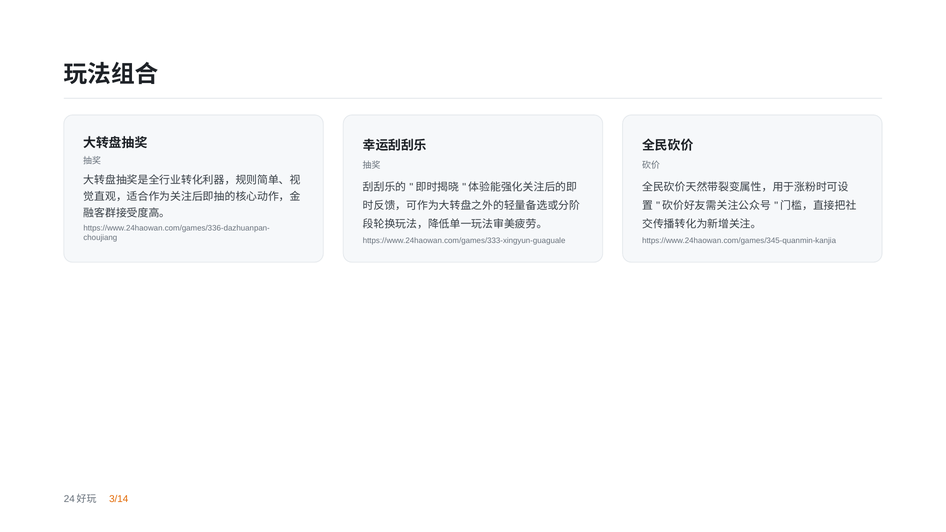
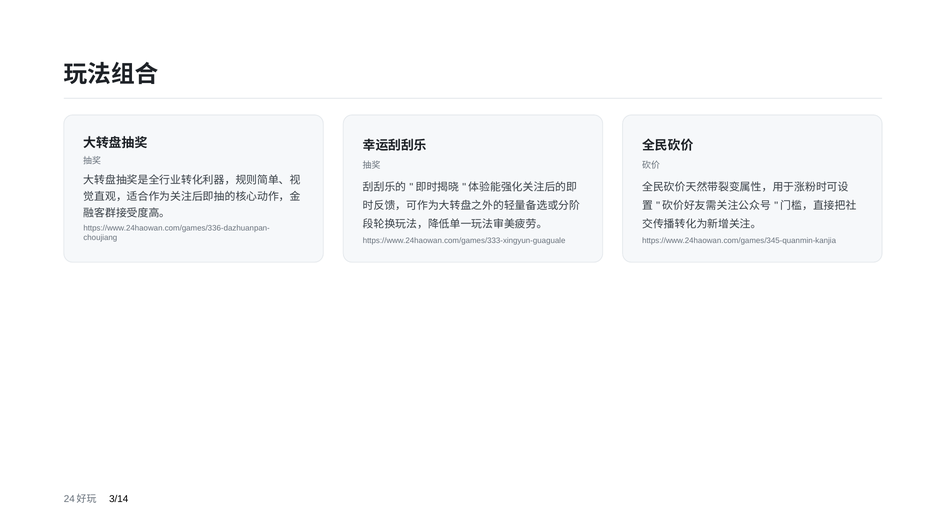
3/14 colour: orange -> black
